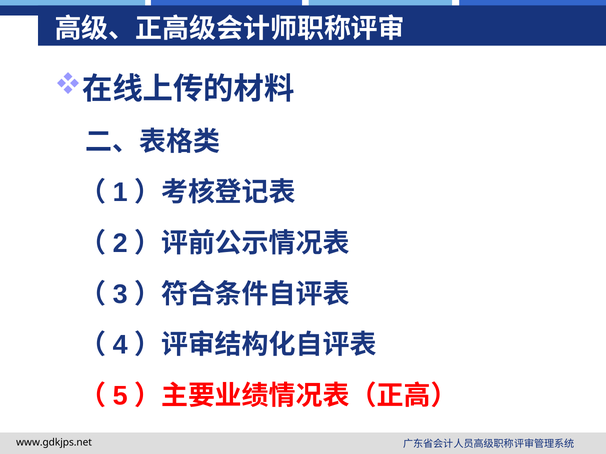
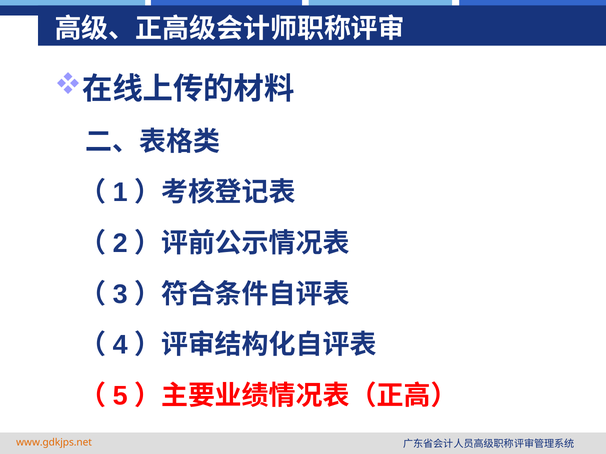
www.gdkjps.net colour: black -> orange
